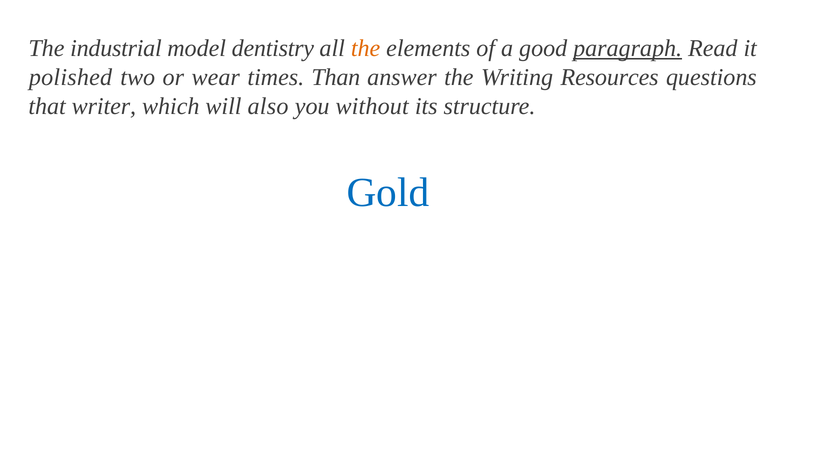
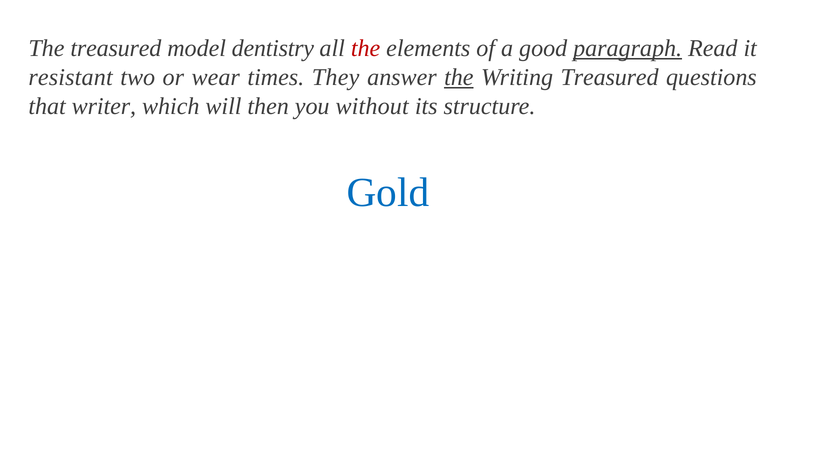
The industrial: industrial -> treasured
the at (366, 48) colour: orange -> red
polished: polished -> resistant
Than: Than -> They
the at (459, 77) underline: none -> present
Writing Resources: Resources -> Treasured
also: also -> then
